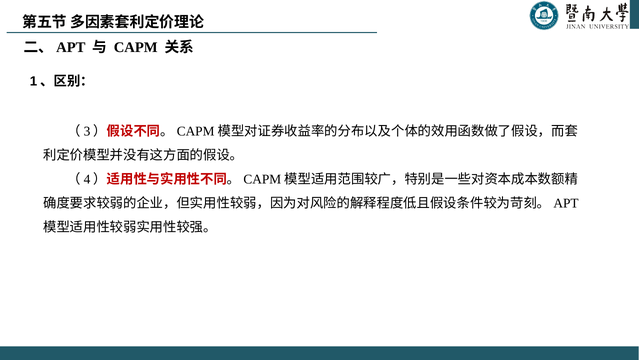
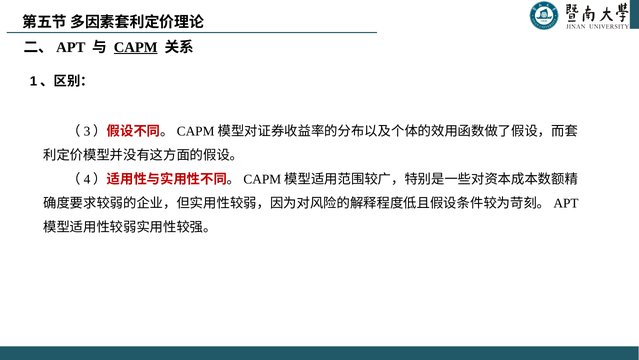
CAPM underline: none -> present
